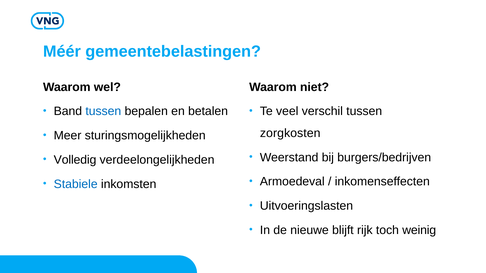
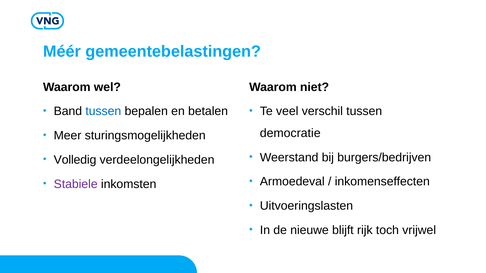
zorgkosten: zorgkosten -> democratie
Stabiele colour: blue -> purple
weinig: weinig -> vrijwel
